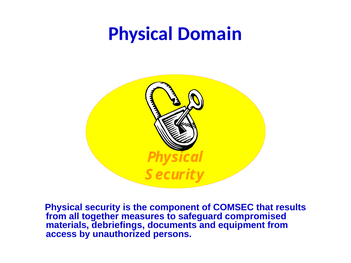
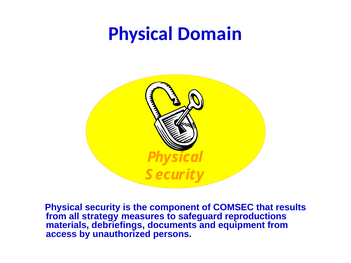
together: together -> strategy
compromised: compromised -> reproductions
